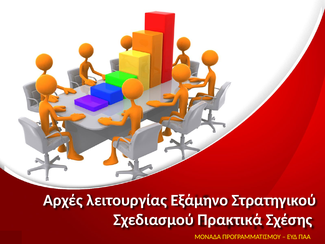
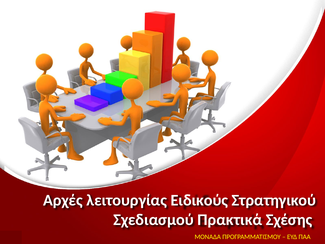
Εξάμηνο: Εξάμηνο -> Ειδικούς
